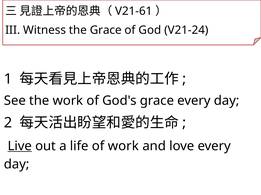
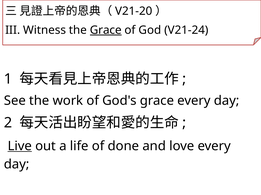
V21-61: V21-61 -> V21-20
Grace at (106, 30) underline: none -> present
of work: work -> done
